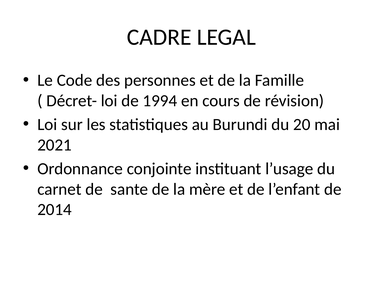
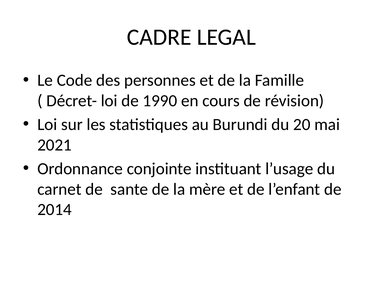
1994: 1994 -> 1990
